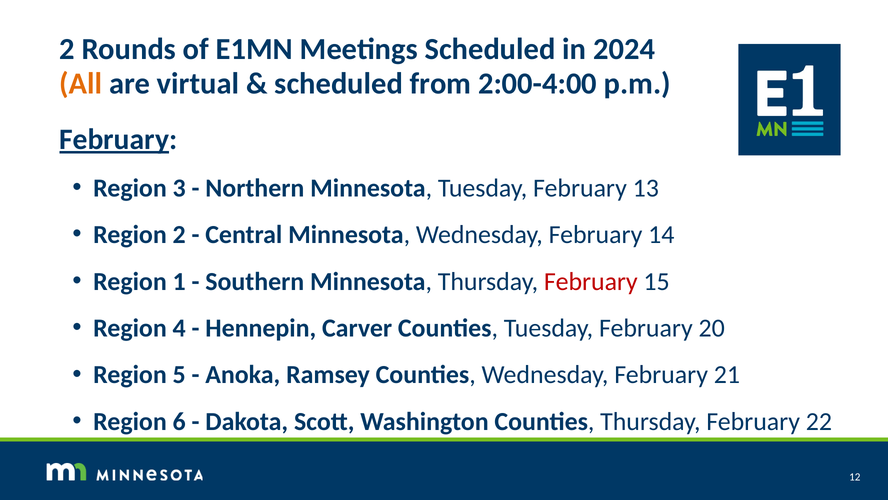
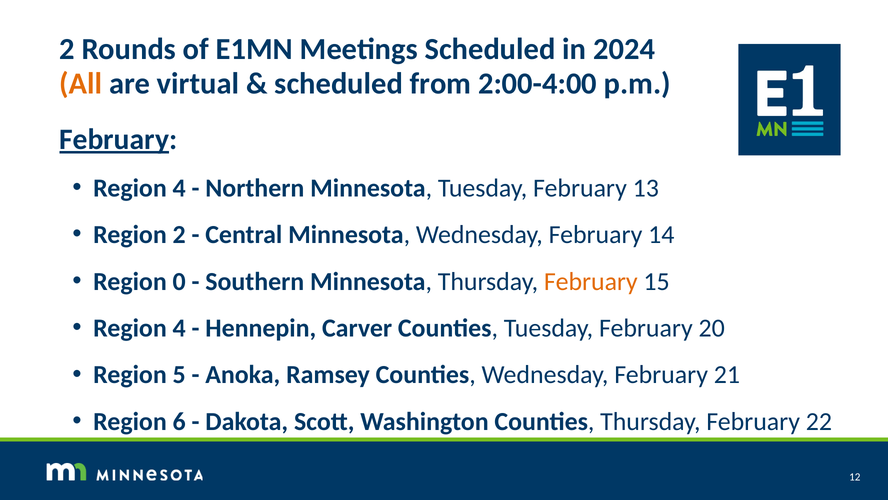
3 at (179, 188): 3 -> 4
1: 1 -> 0
February at (591, 281) colour: red -> orange
